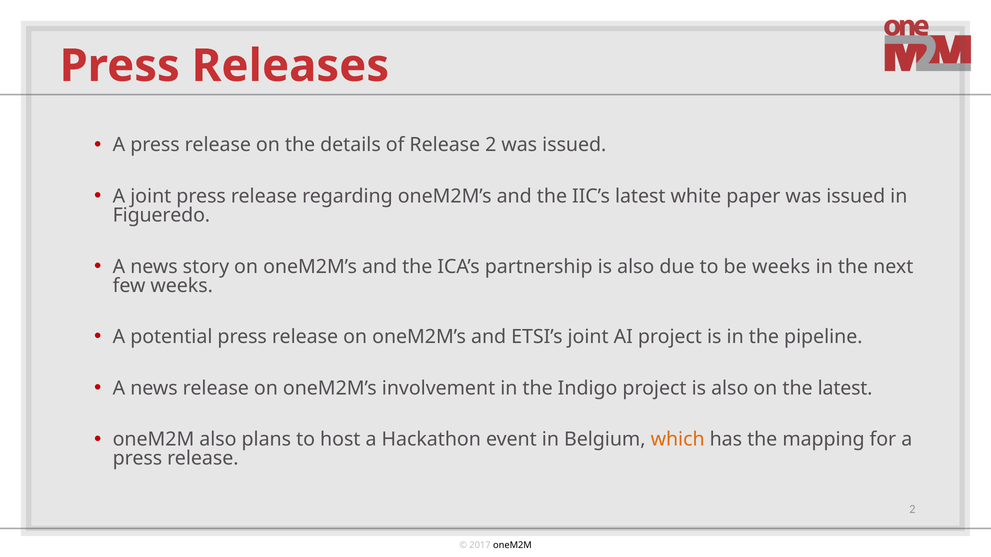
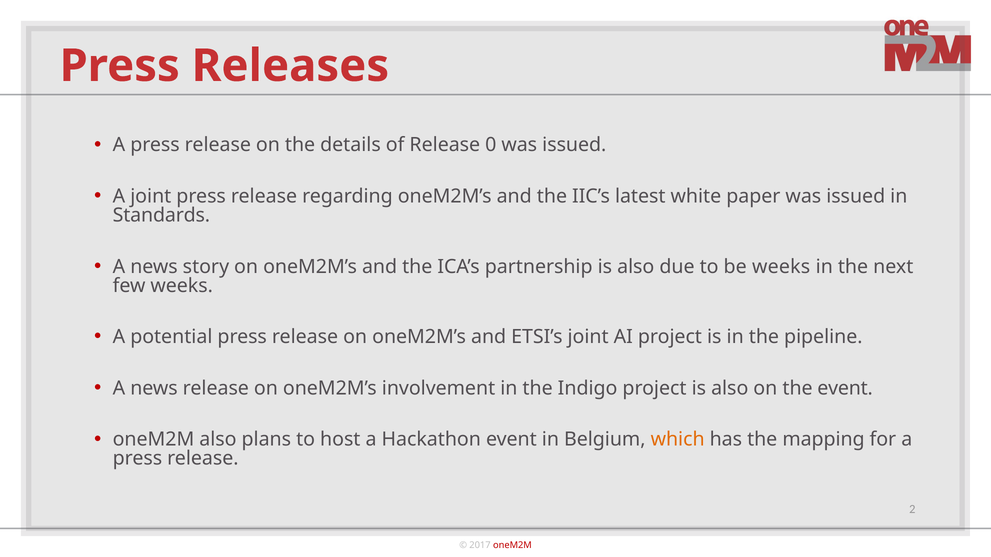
of Release 2: 2 -> 0
Figueredo: Figueredo -> Standards
the latest: latest -> event
oneM2M at (512, 546) colour: black -> red
